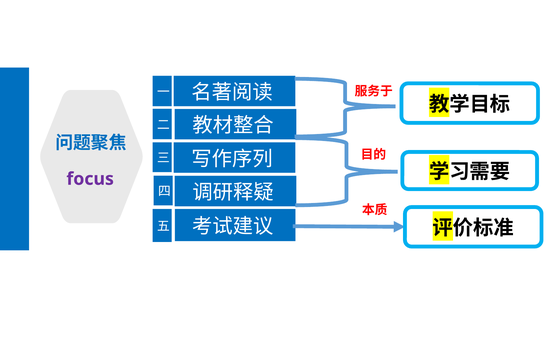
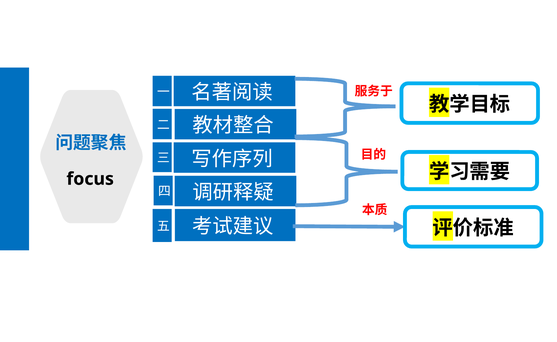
focus colour: purple -> black
